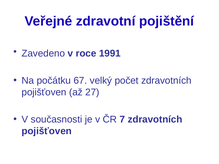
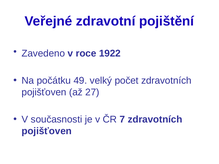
1991: 1991 -> 1922
67: 67 -> 49
